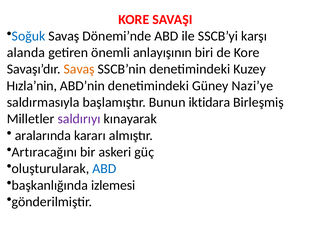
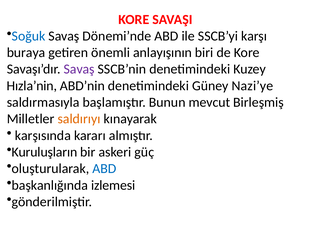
alanda: alanda -> buraya
Savaş at (79, 69) colour: orange -> purple
iktidara: iktidara -> mevcut
saldırıyı colour: purple -> orange
aralarında: aralarında -> karşısında
Artıracağını: Artıracağını -> Kuruluşların
